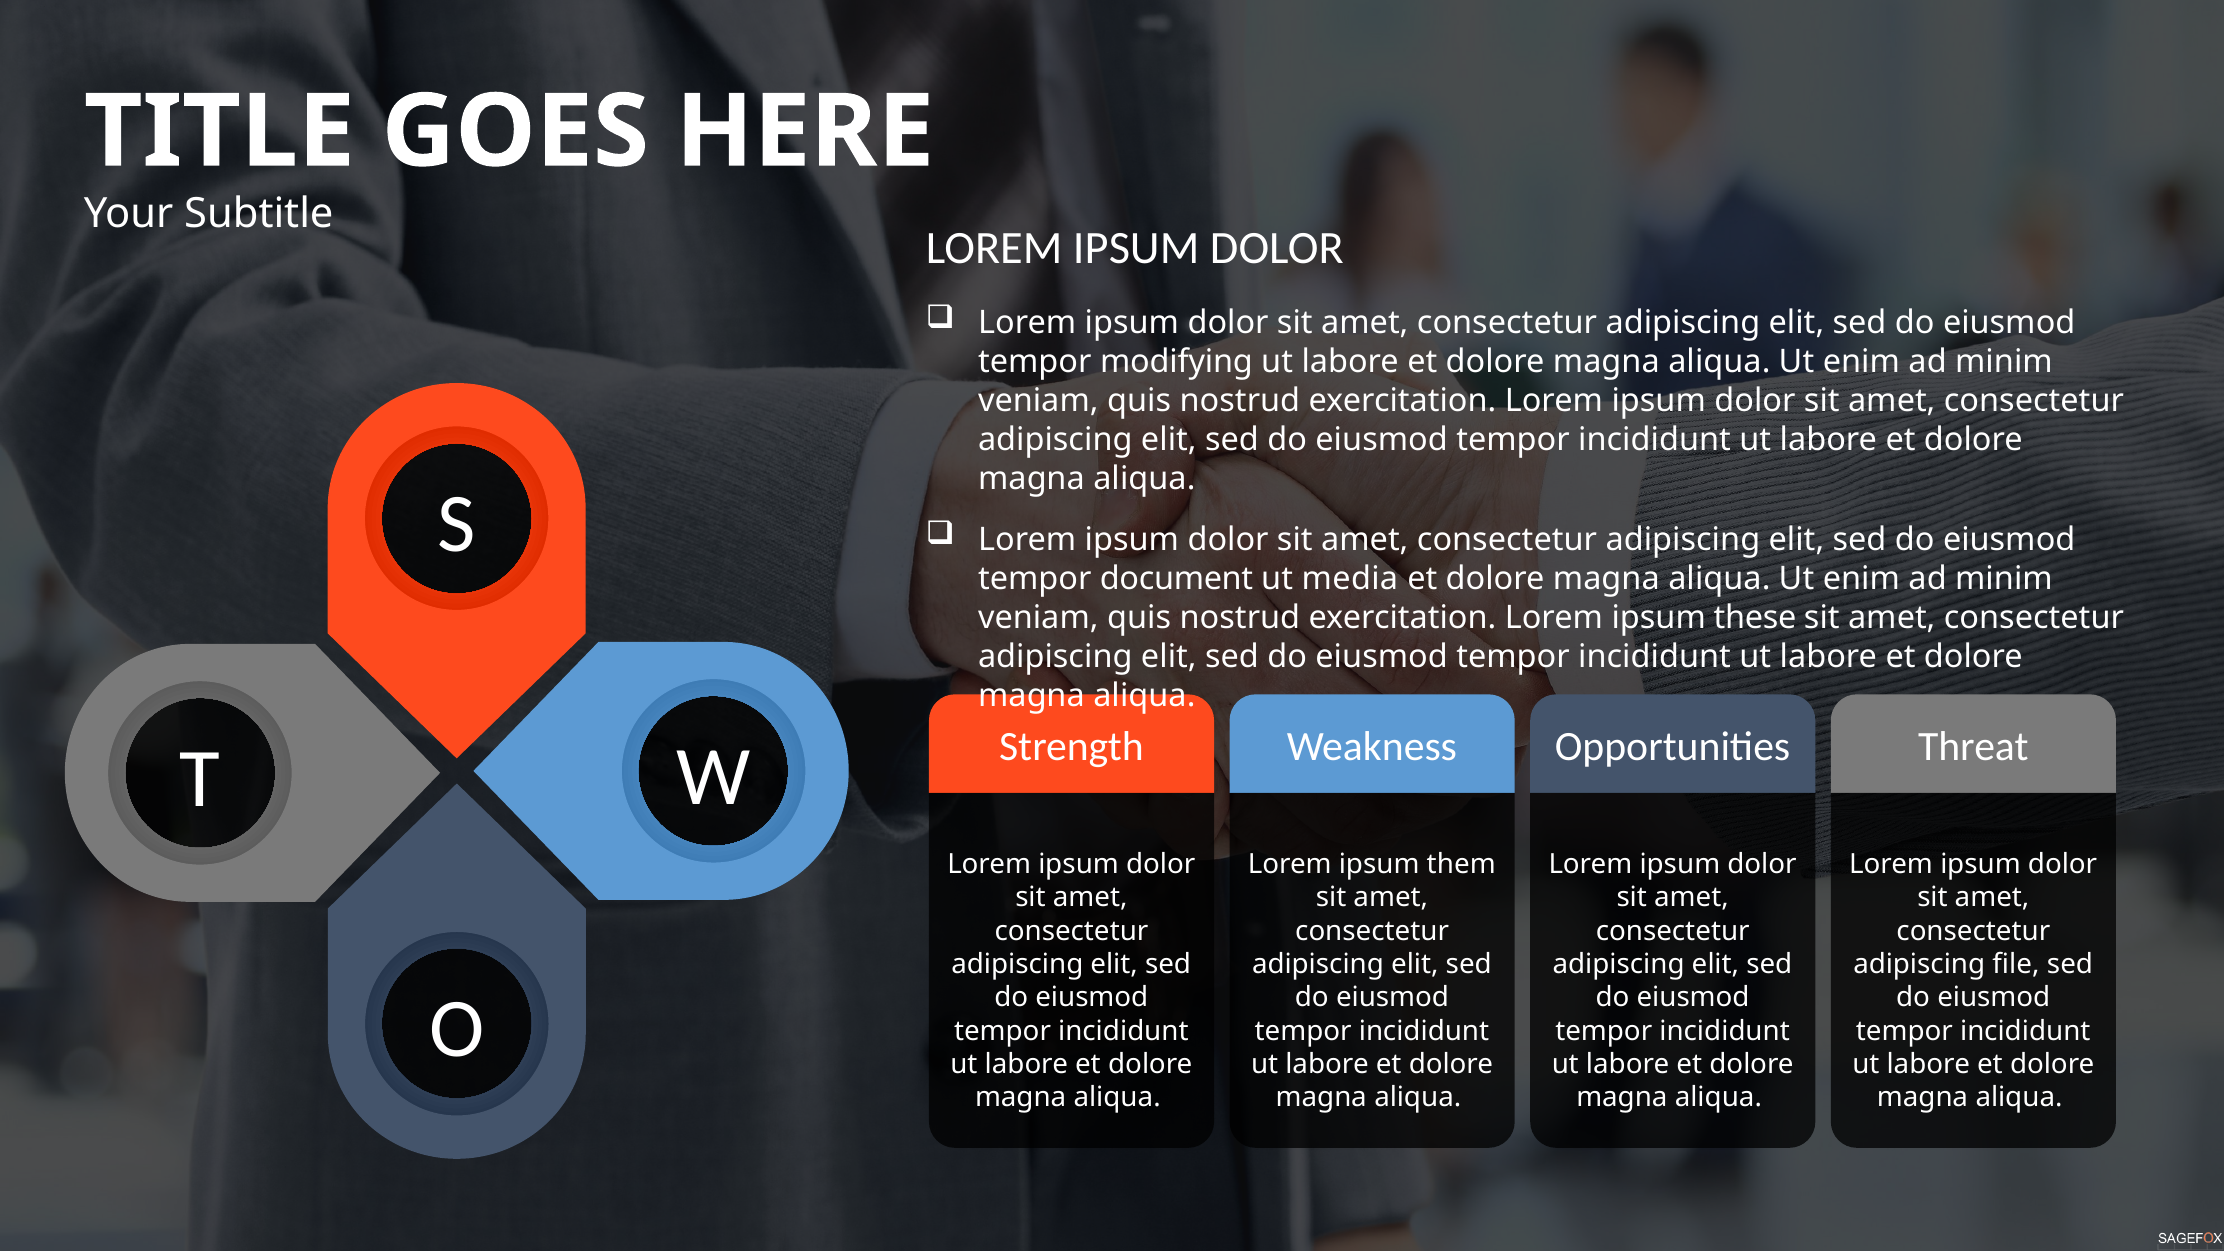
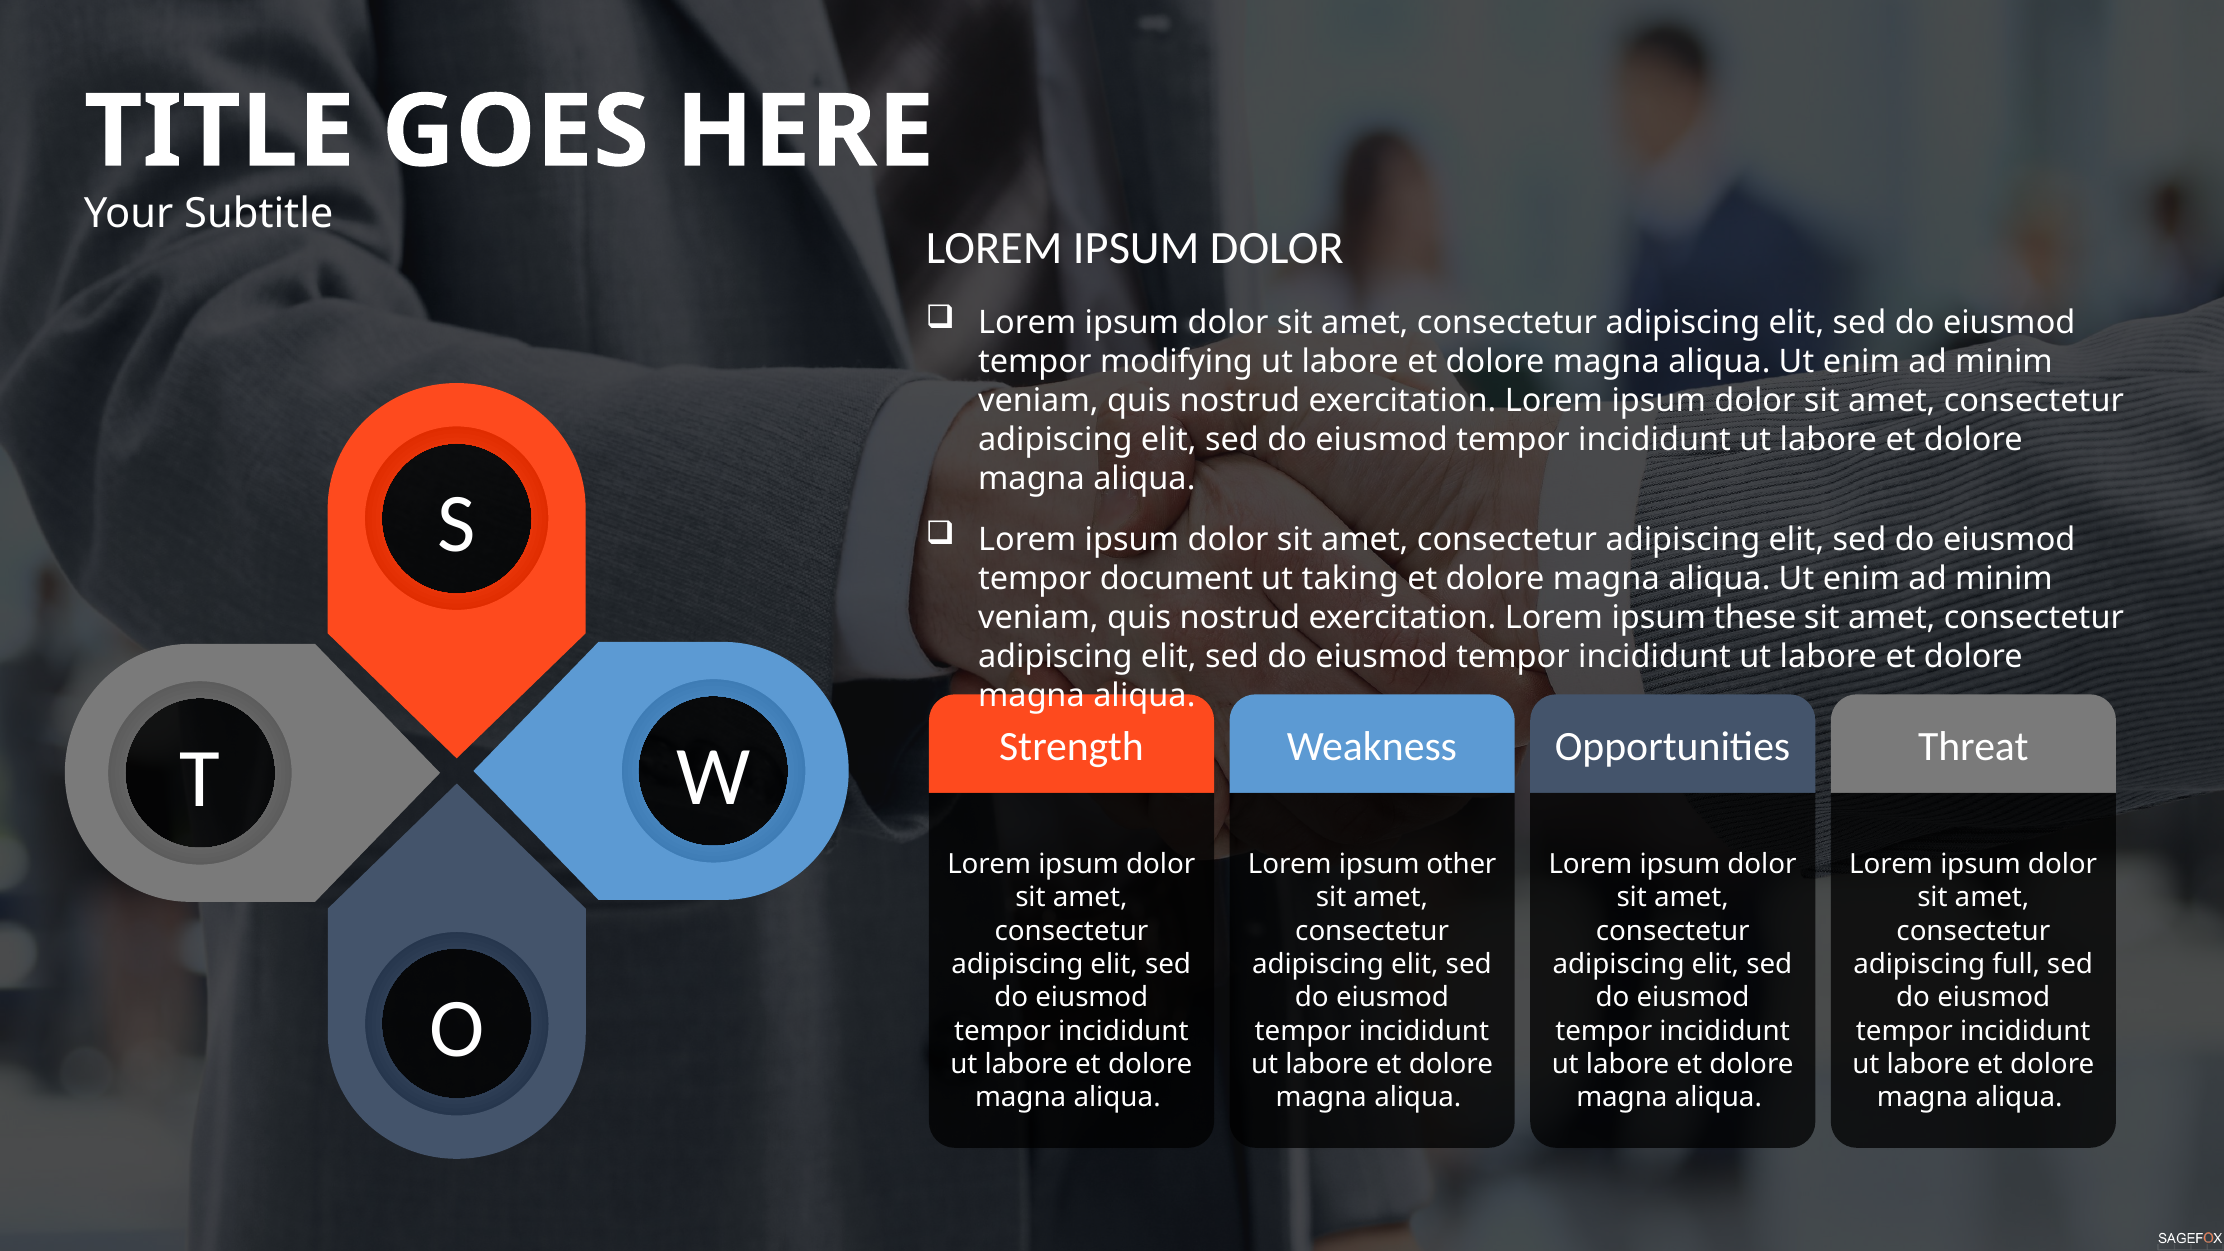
media: media -> taking
them: them -> other
file: file -> full
